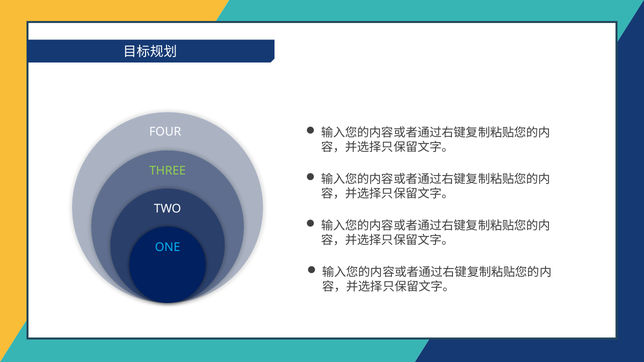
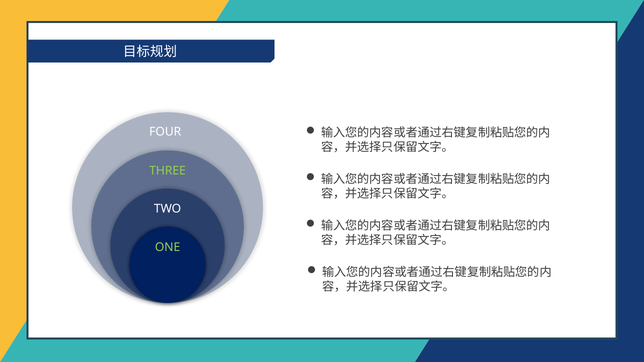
ONE colour: light blue -> light green
